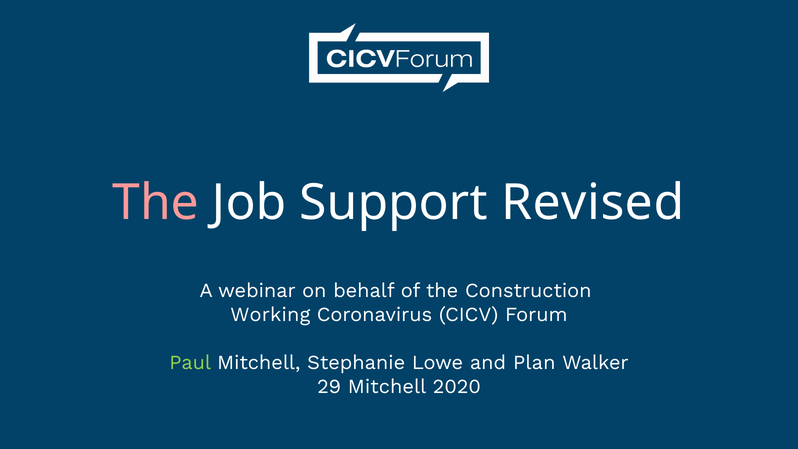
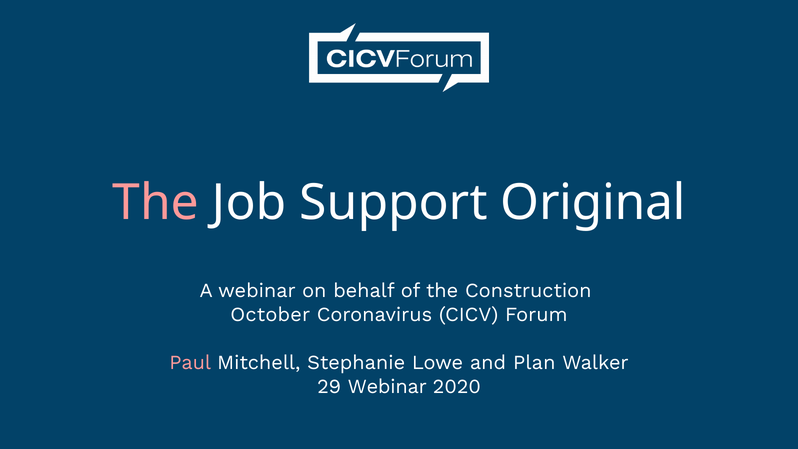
Revised: Revised -> Original
Working: Working -> October
Paul colour: light green -> pink
29 Mitchell: Mitchell -> Webinar
